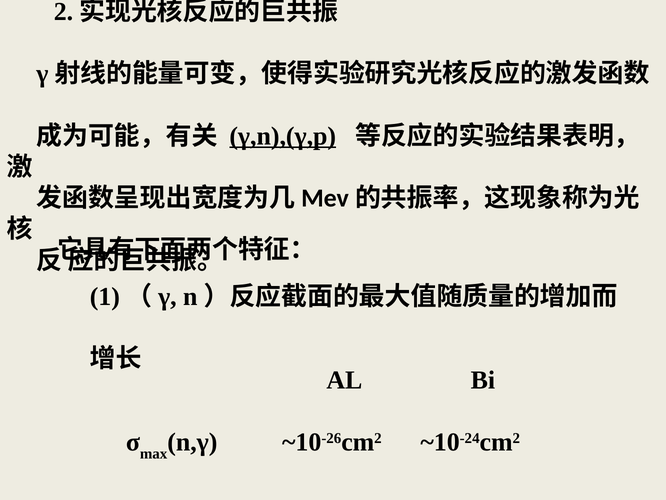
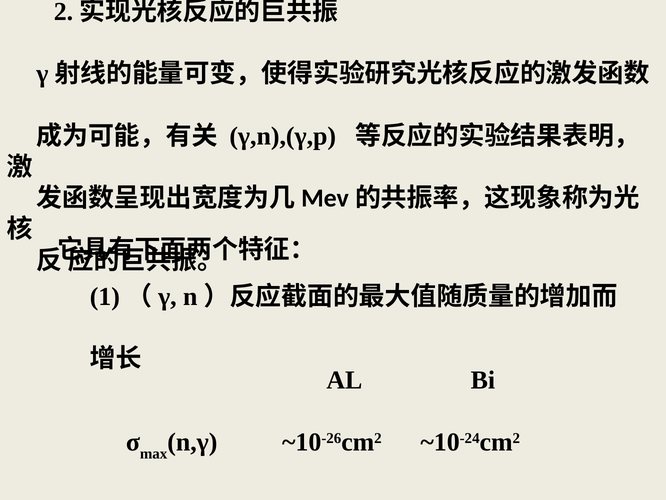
γ,n),(γ,p underline: present -> none
